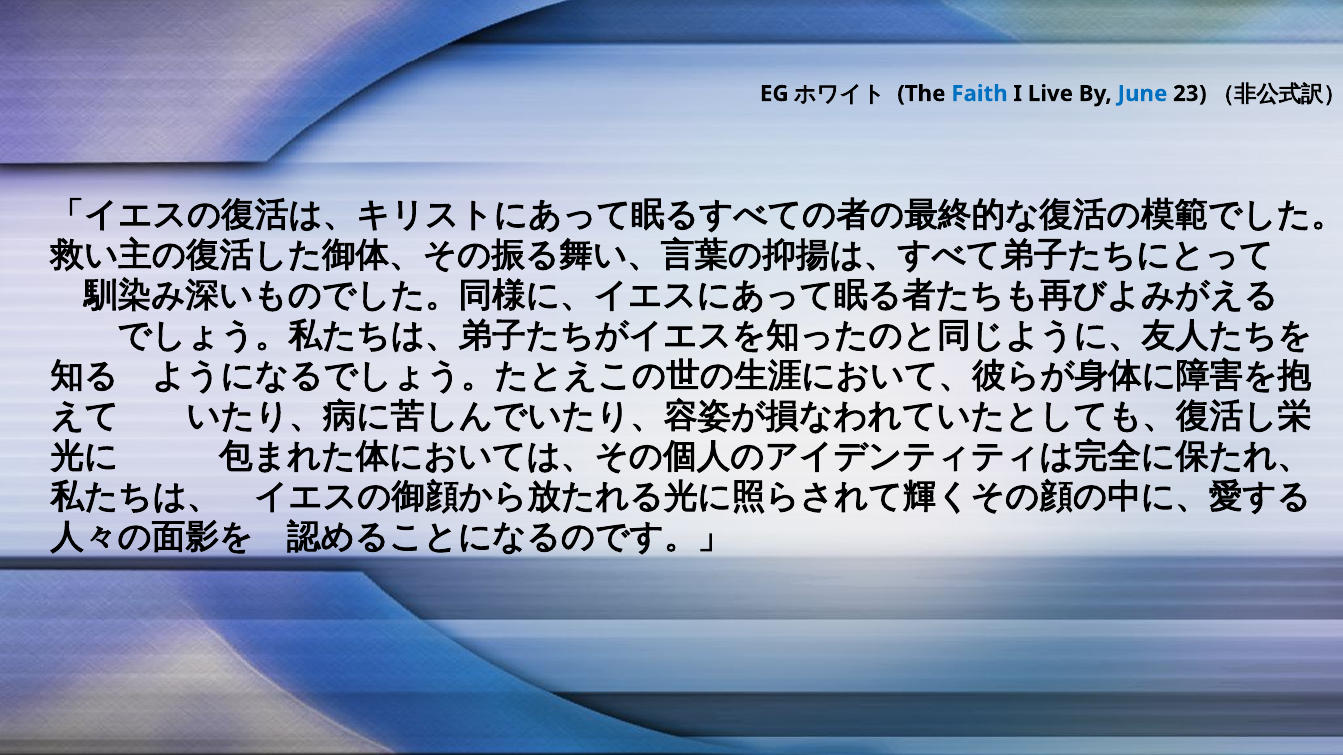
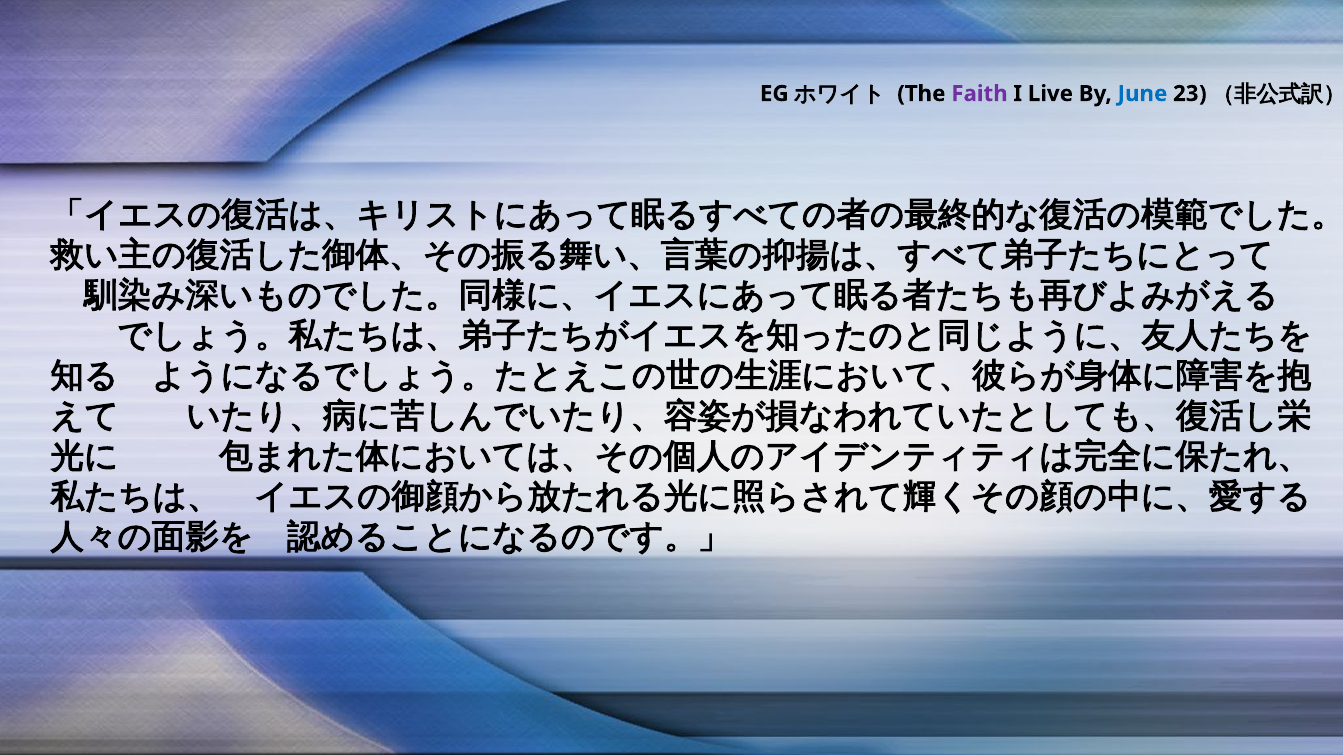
Faith colour: blue -> purple
